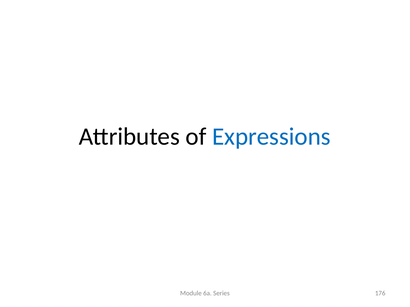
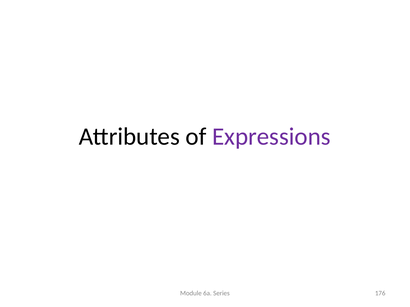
Expressions colour: blue -> purple
